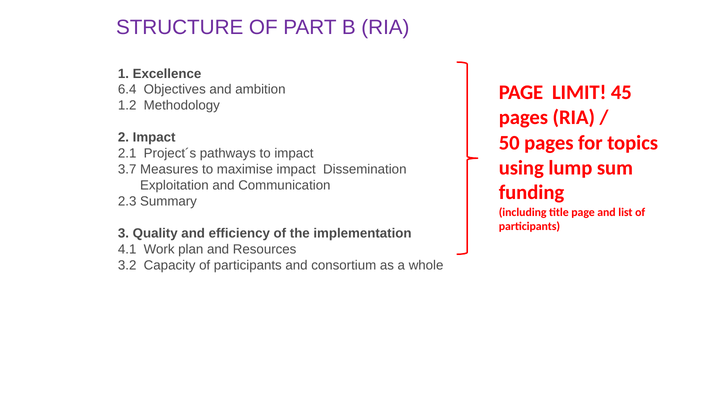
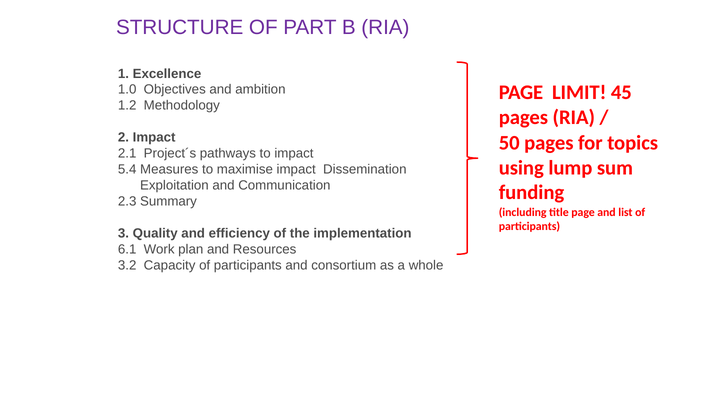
6.4: 6.4 -> 1.0
3.7: 3.7 -> 5.4
4.1: 4.1 -> 6.1
